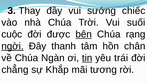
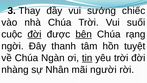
đời at (34, 34) underline: none -> present
ngời underline: present -> none
chân: chân -> tuyệt
yêu trái: trái -> trời
chẳng: chẳng -> nhàng
Khắp: Khắp -> Nhân
tương: tương -> người
